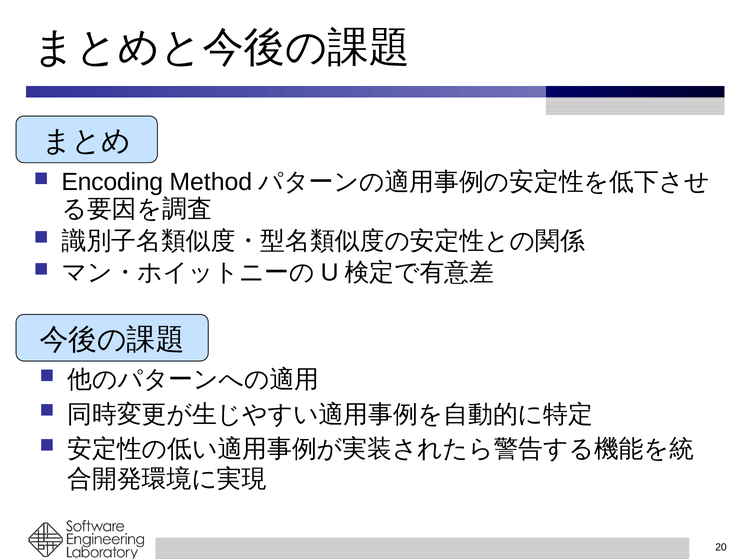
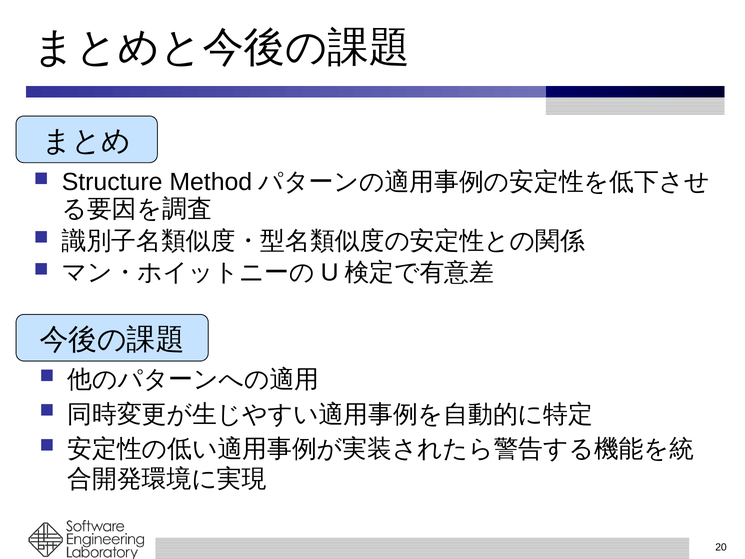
Encoding: Encoding -> Structure
